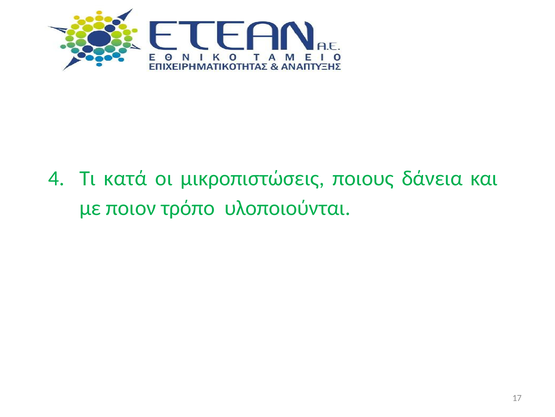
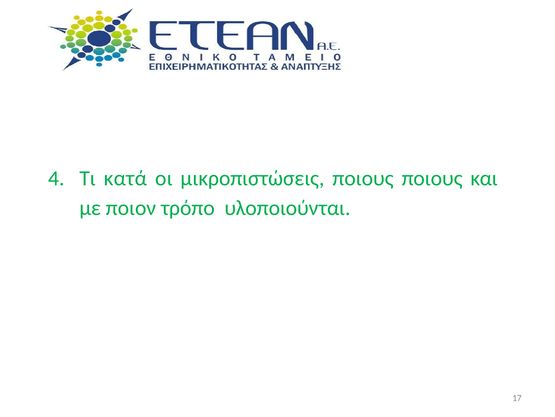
ποιους δάνεια: δάνεια -> ποιους
